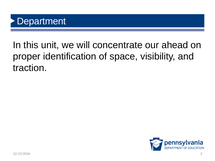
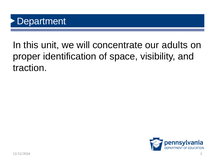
ahead: ahead -> adults
